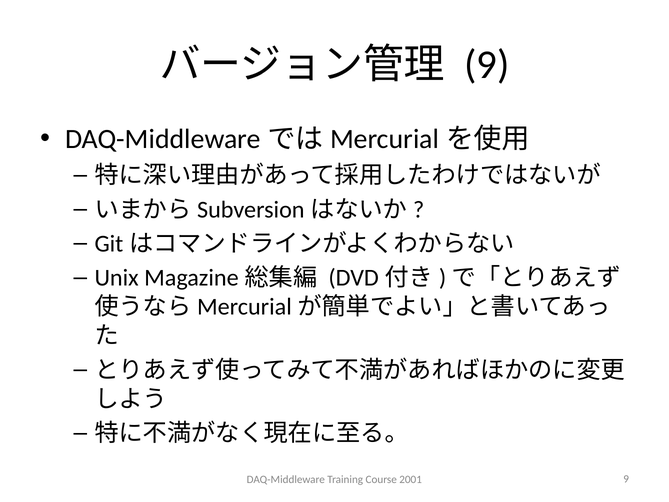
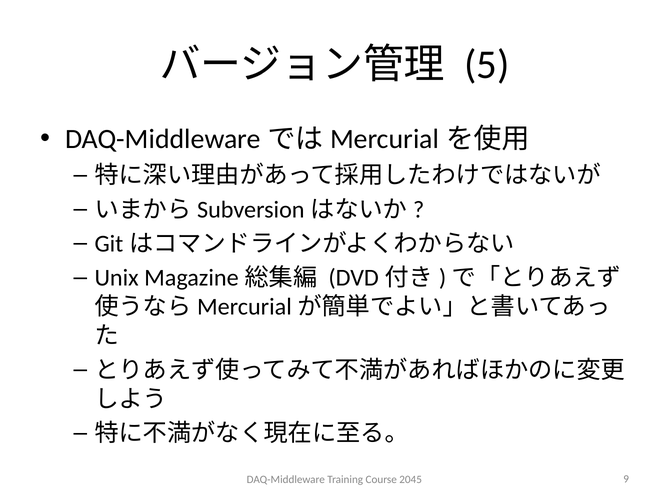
9 at (487, 65): 9 -> 5
2001: 2001 -> 2045
